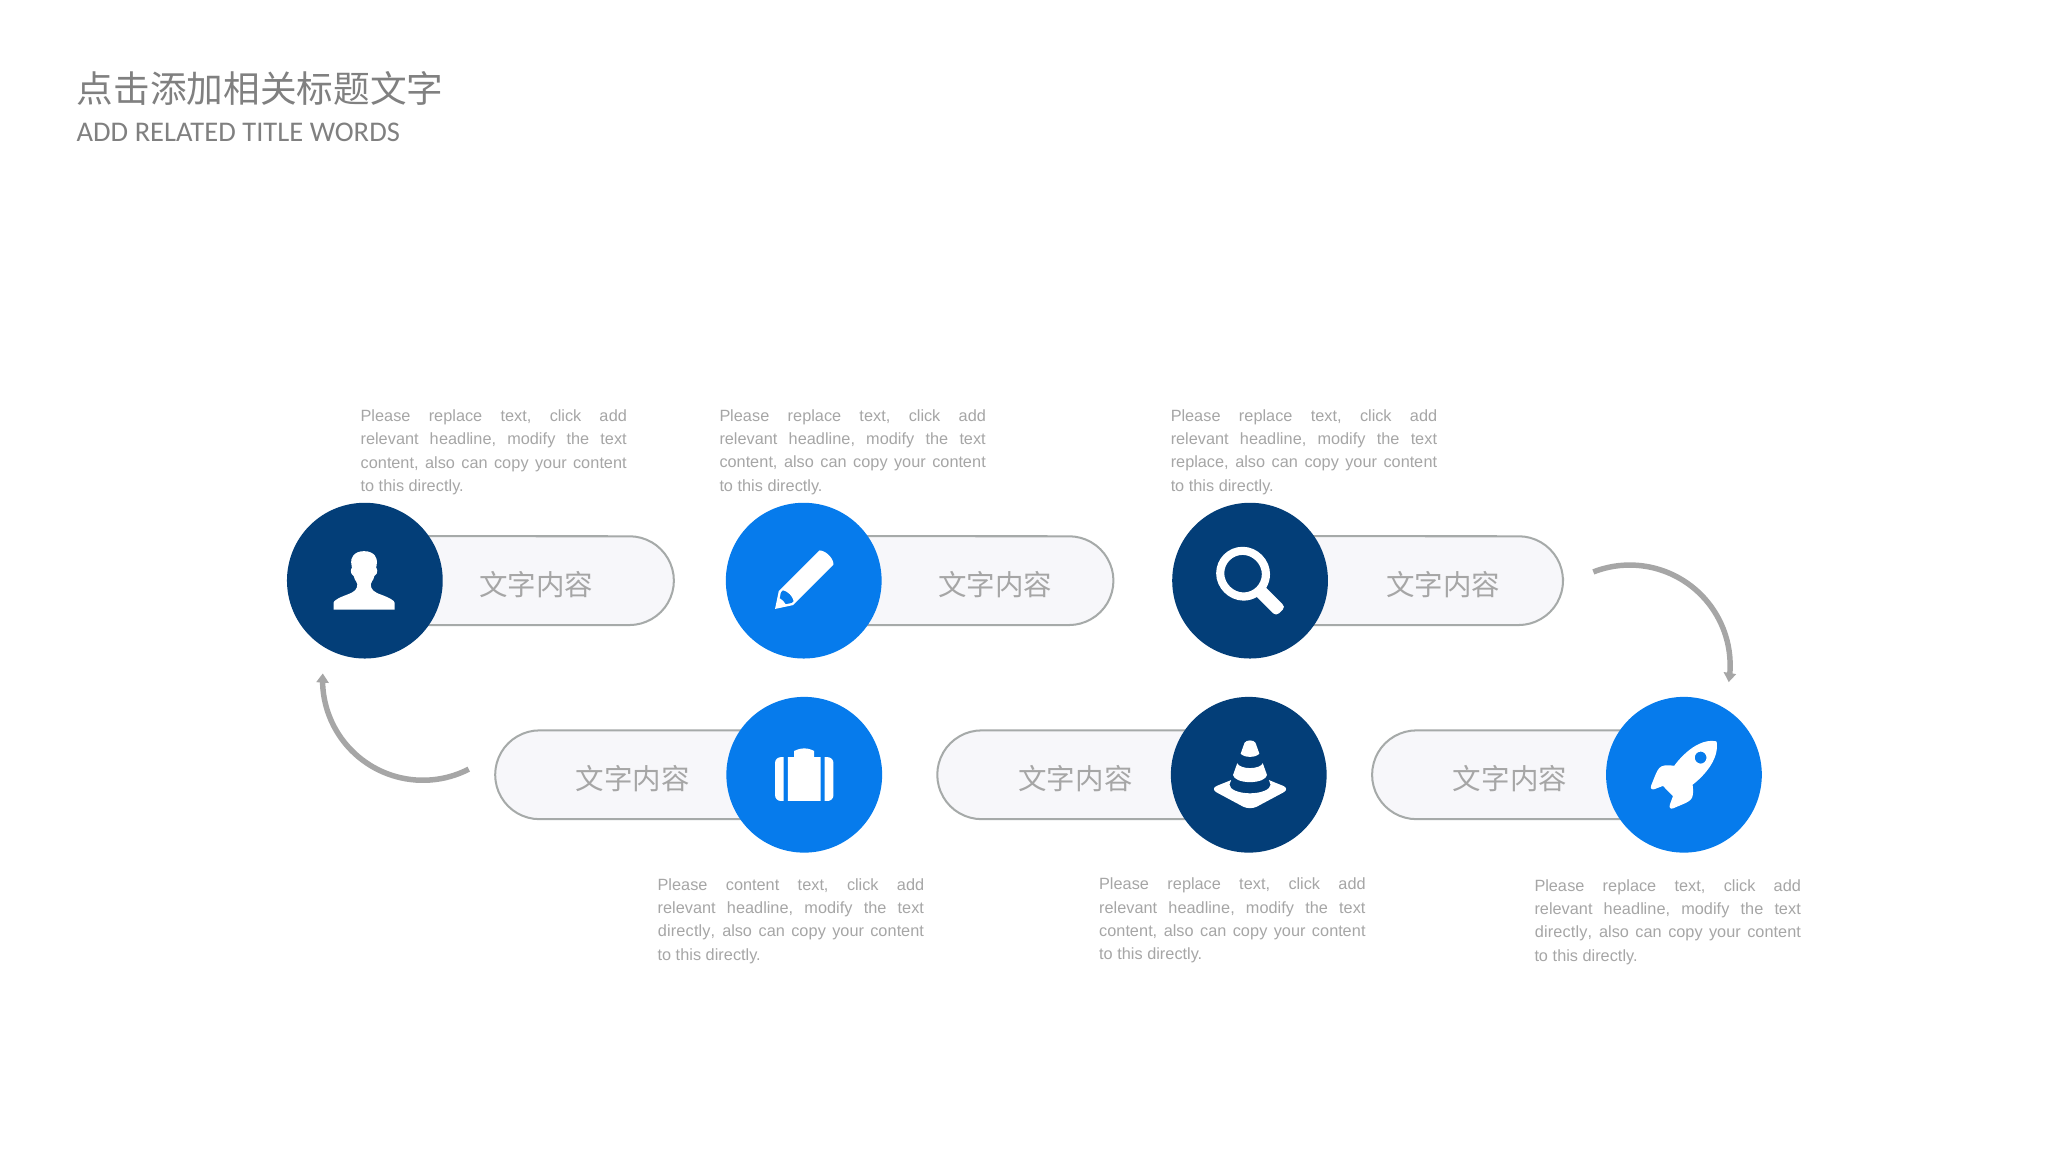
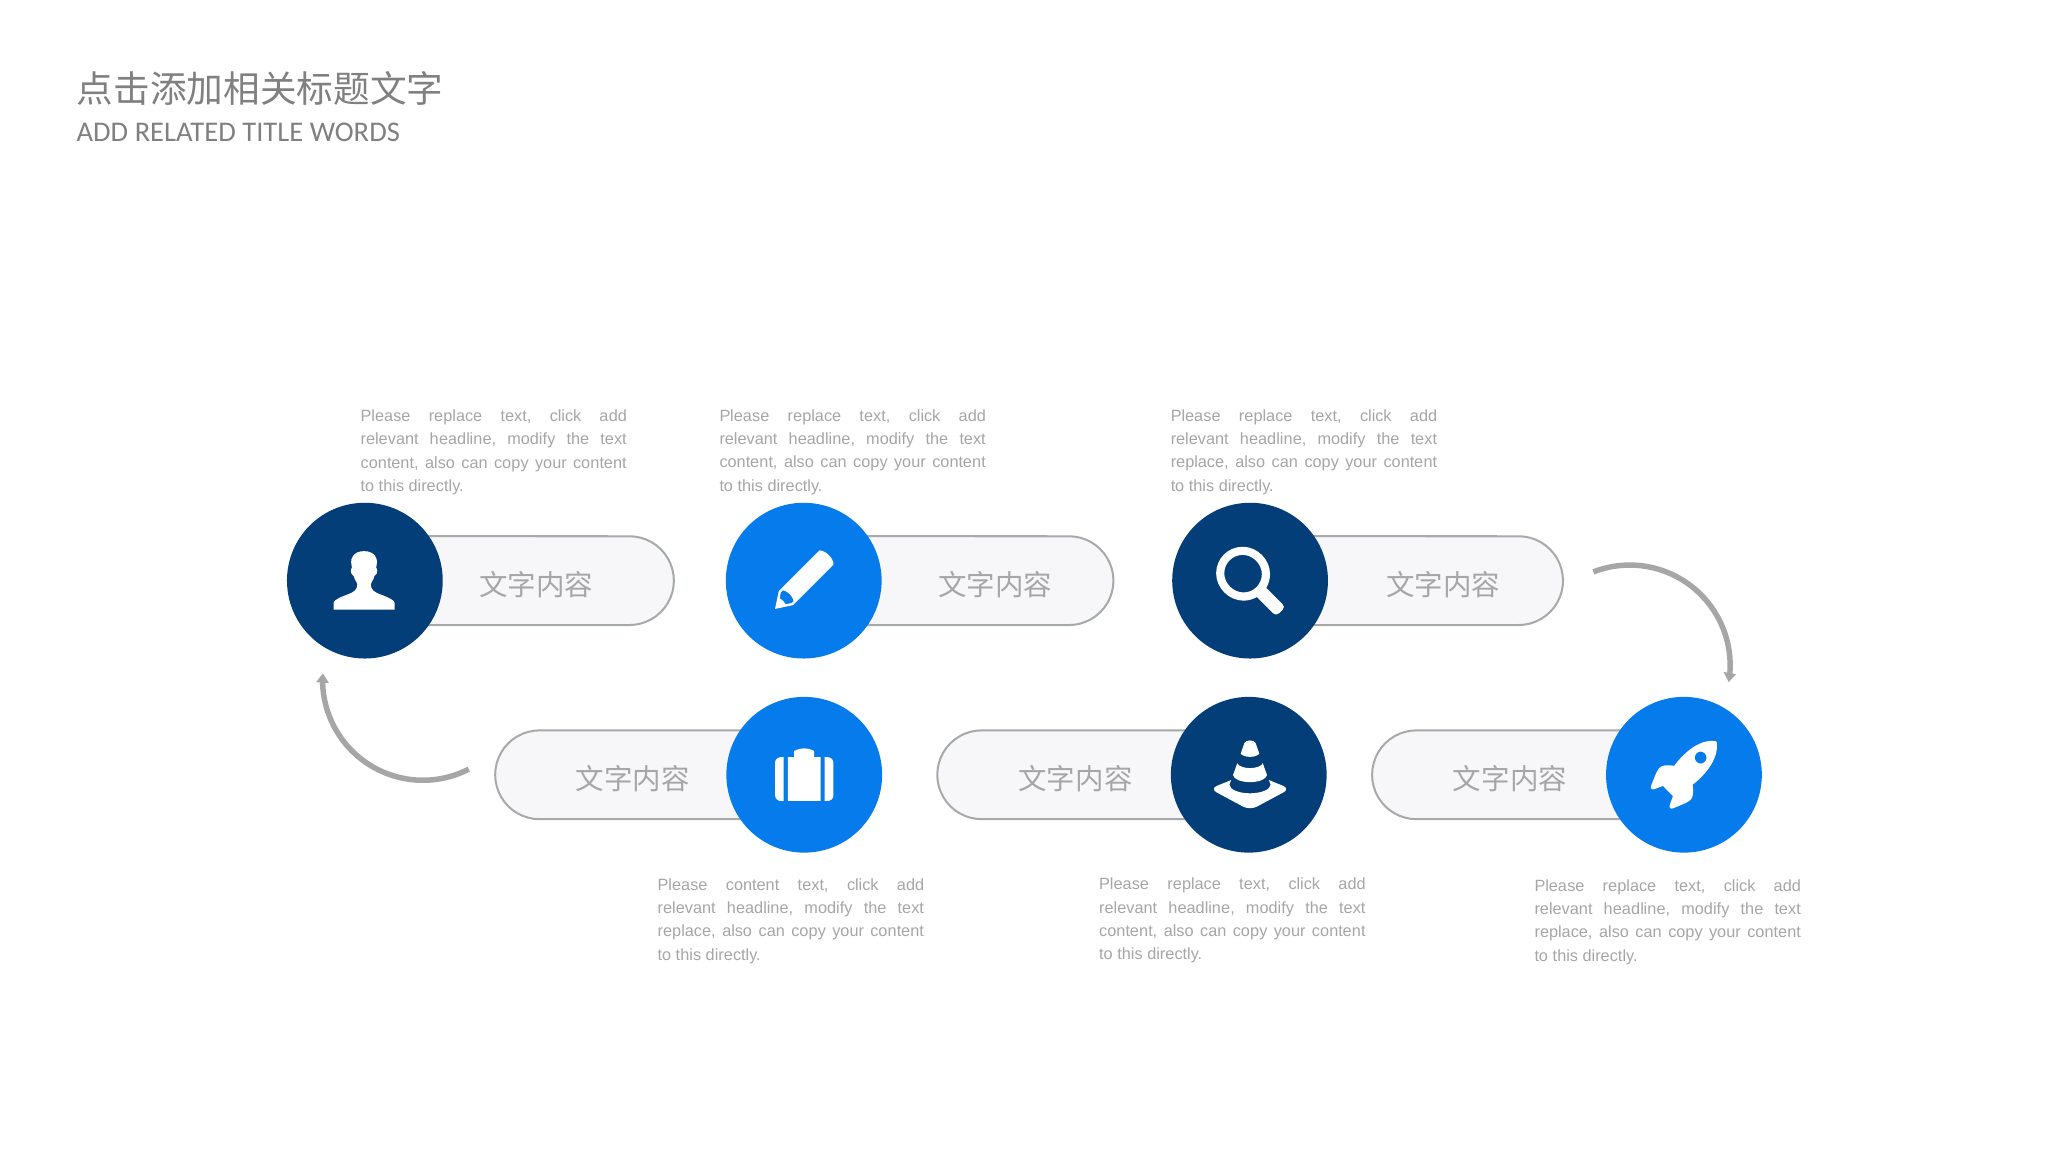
directly at (687, 932): directly -> replace
directly at (1563, 933): directly -> replace
